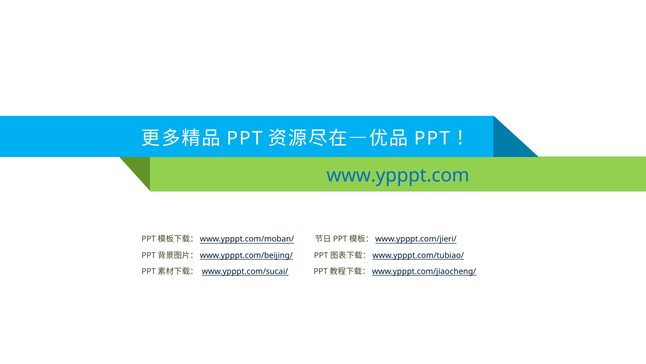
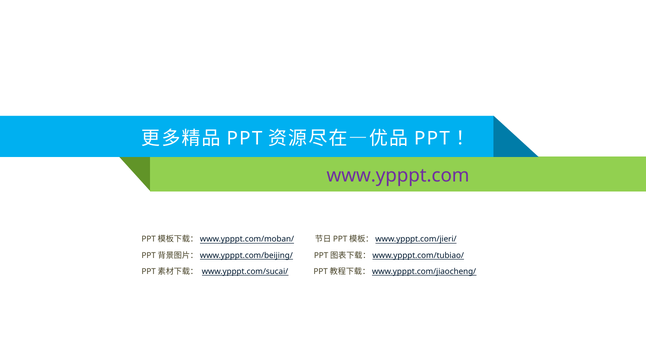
www.ypppt.com colour: blue -> purple
